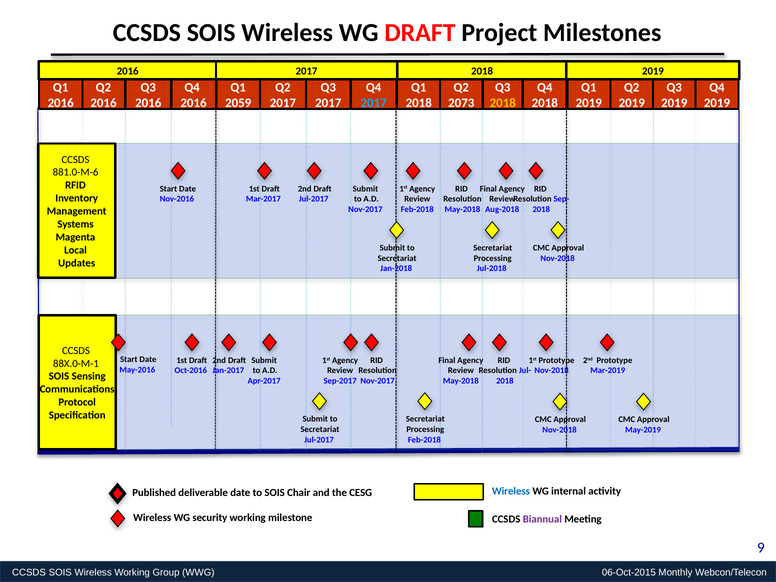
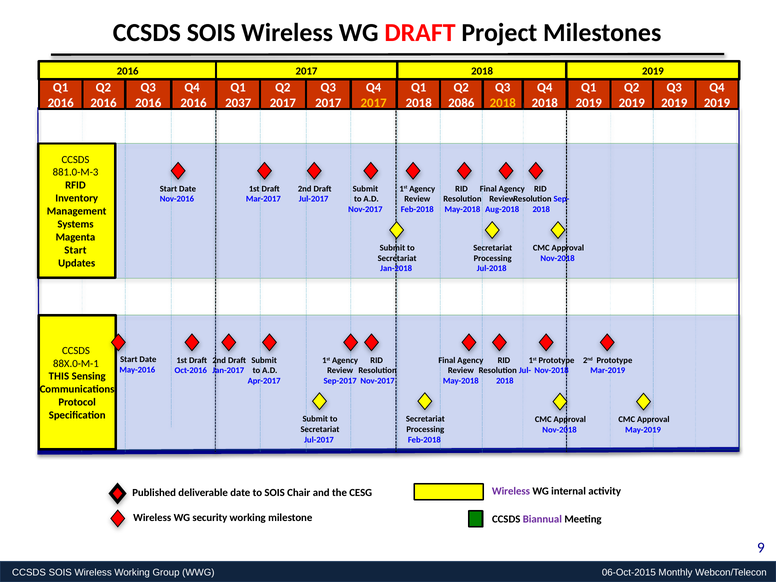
2059: 2059 -> 2037
2017 at (374, 103) colour: light blue -> yellow
2073: 2073 -> 2086
881.0-M-6: 881.0-M-6 -> 881.0-M-3
Local at (75, 250): Local -> Start
SOIS at (59, 376): SOIS -> THIS
Wireless at (511, 491) colour: blue -> purple
